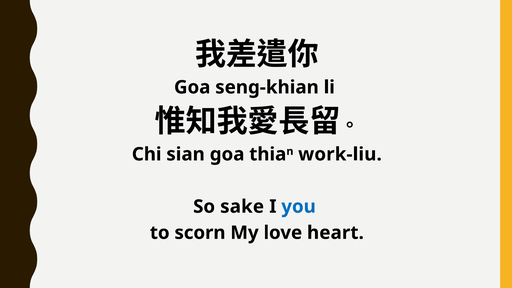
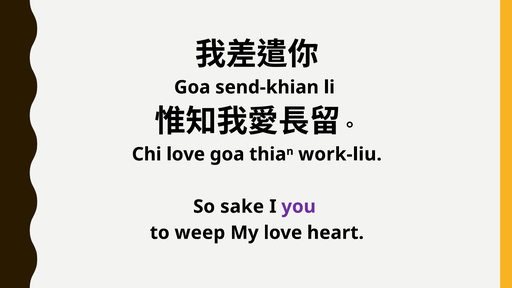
seng-khian: seng-khian -> send-khian
Chi sian: sian -> love
you colour: blue -> purple
scorn: scorn -> weep
